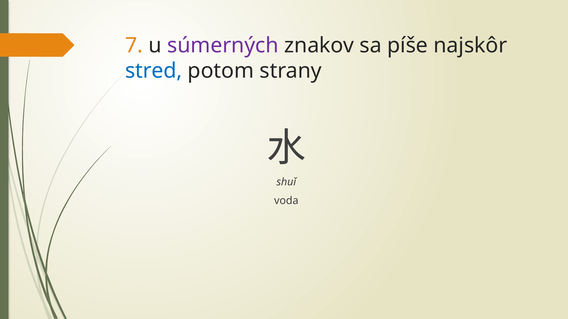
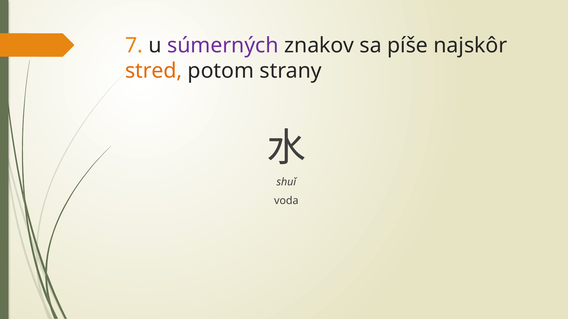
stred colour: blue -> orange
